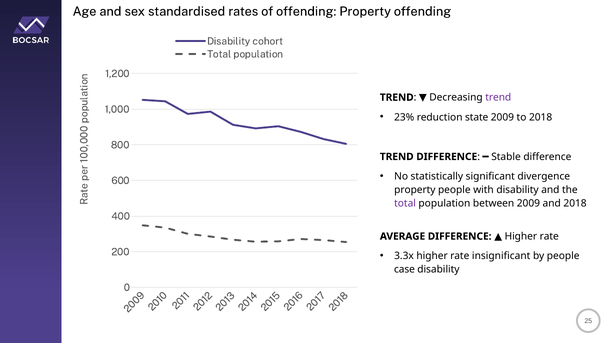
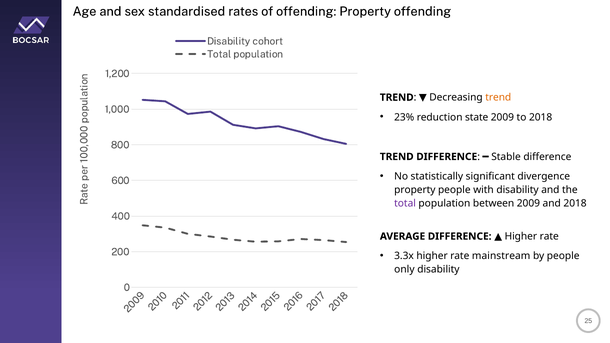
trend at (498, 97) colour: purple -> orange
insignificant: insignificant -> mainstream
case: case -> only
